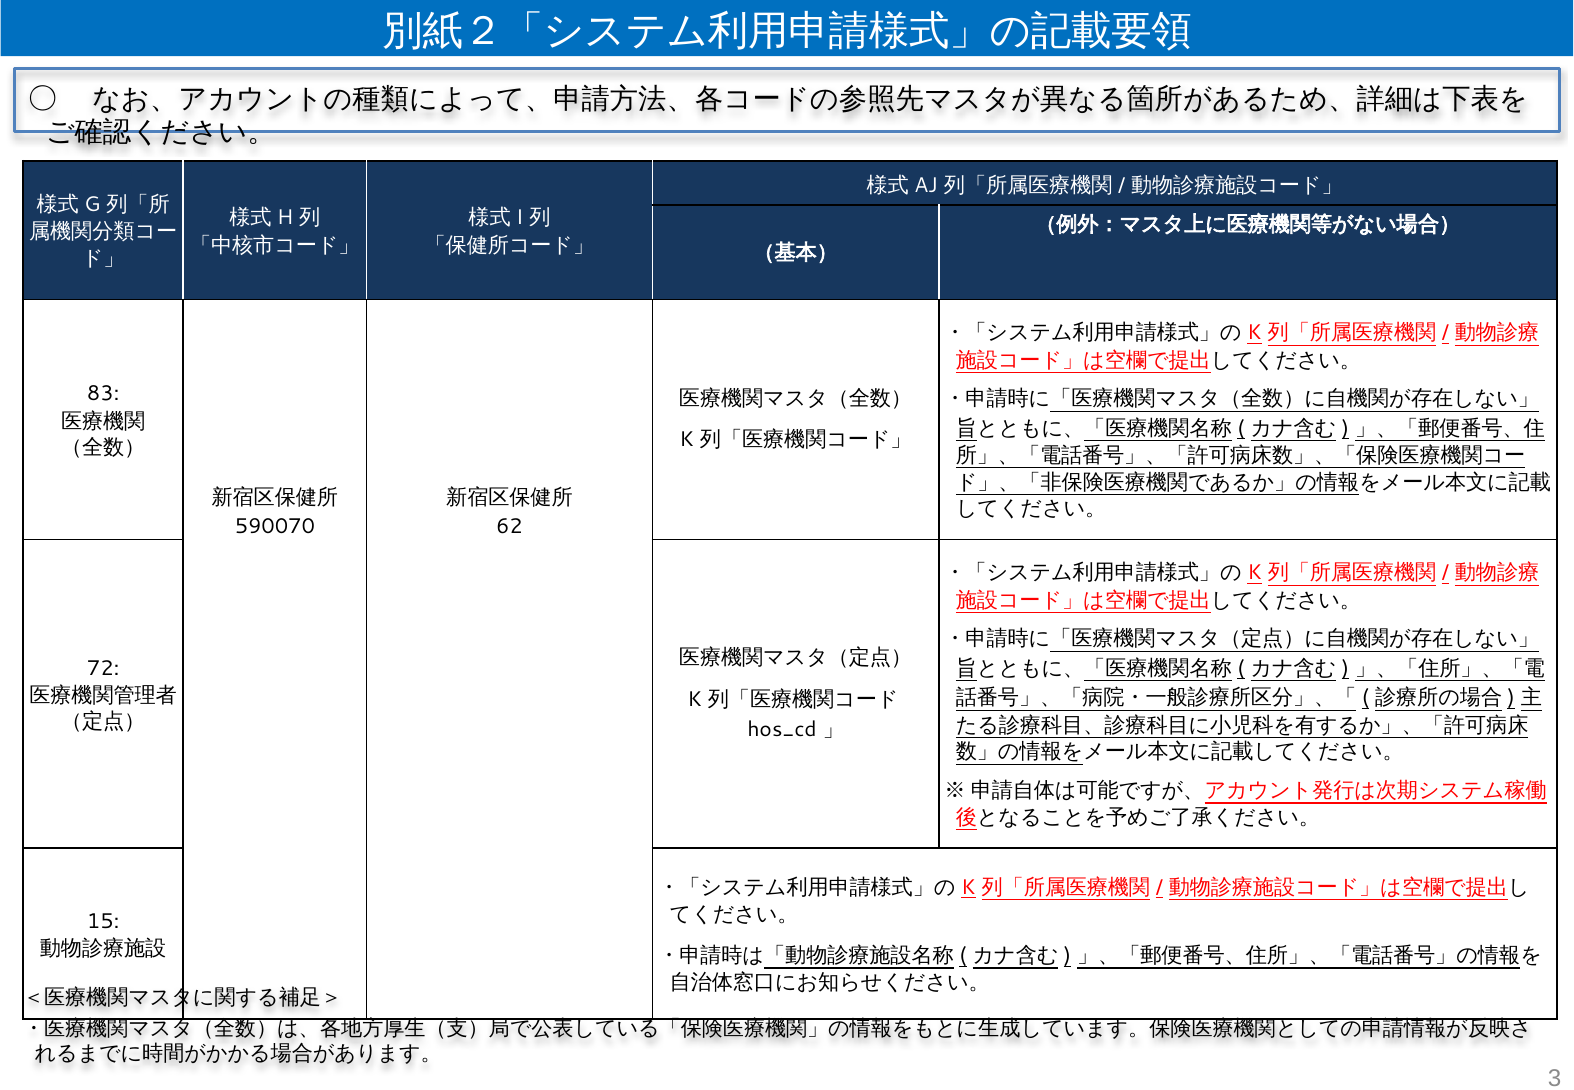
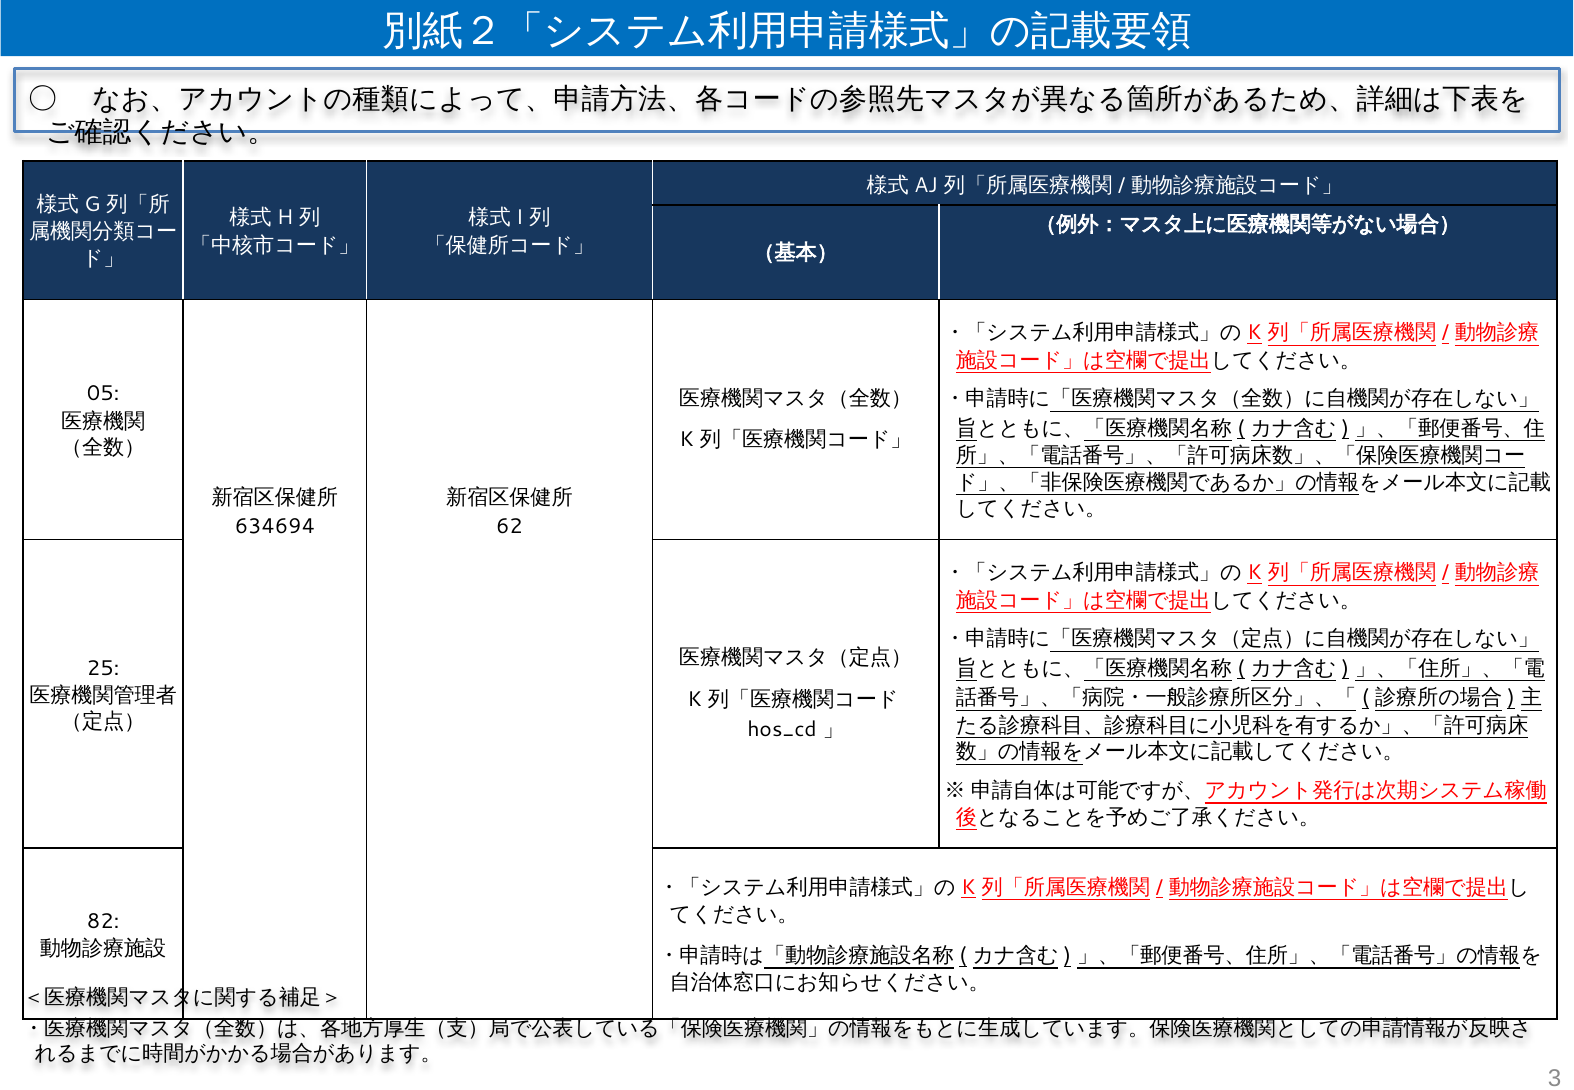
83: 83 -> 05
590070: 590070 -> 634694
72: 72 -> 25
15: 15 -> 82
